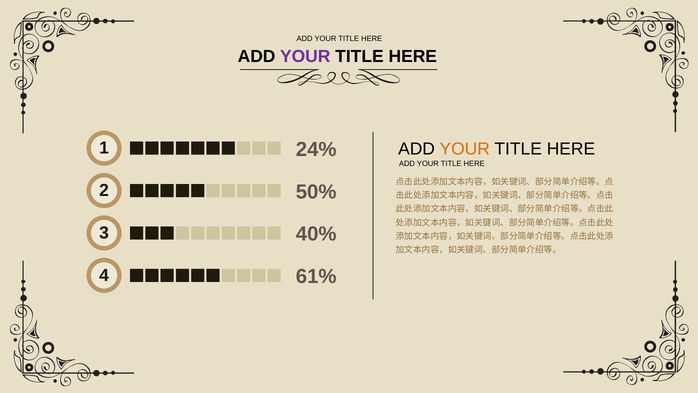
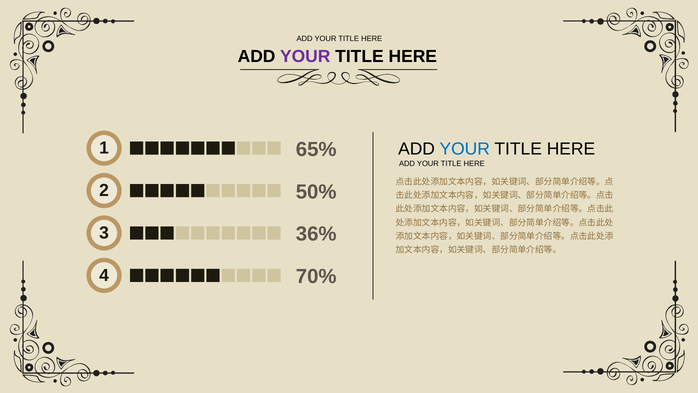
24%: 24% -> 65%
YOUR at (465, 149) colour: orange -> blue
40%: 40% -> 36%
61%: 61% -> 70%
